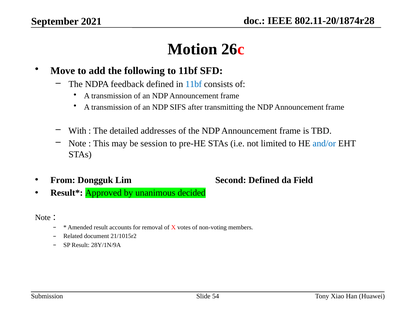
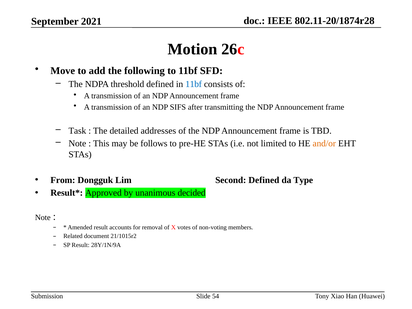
feedback: feedback -> threshold
With: With -> Task
session: session -> follows
and/or colour: blue -> orange
Field: Field -> Type
